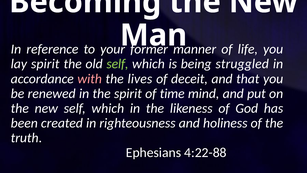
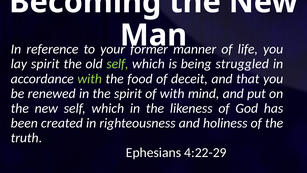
with at (90, 79) colour: pink -> light green
lives: lives -> food
of time: time -> with
4:22-88: 4:22-88 -> 4:22-29
